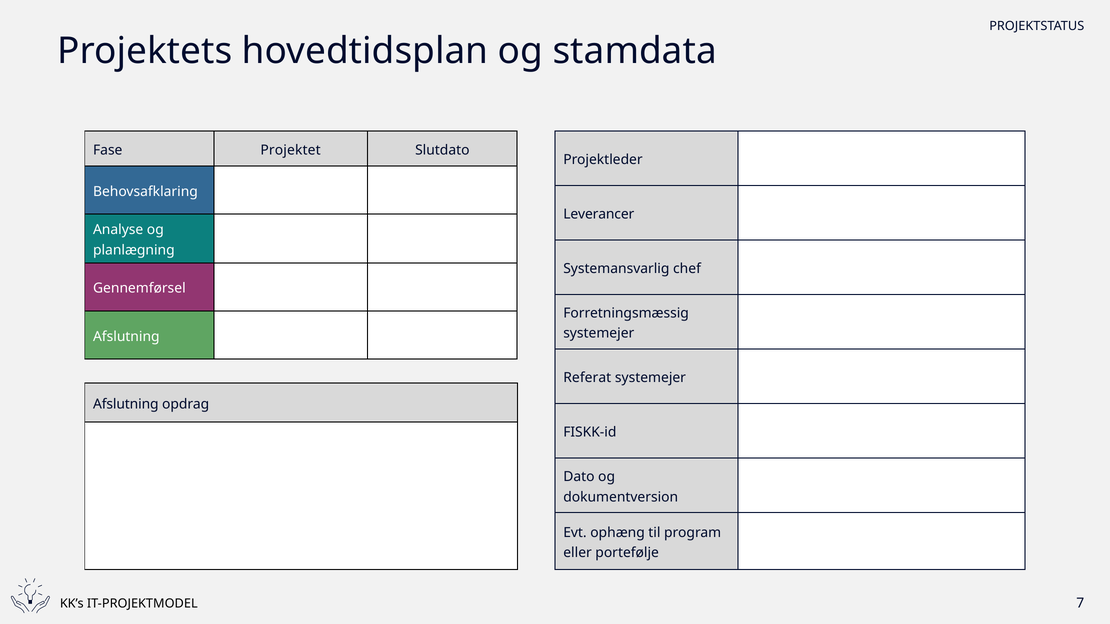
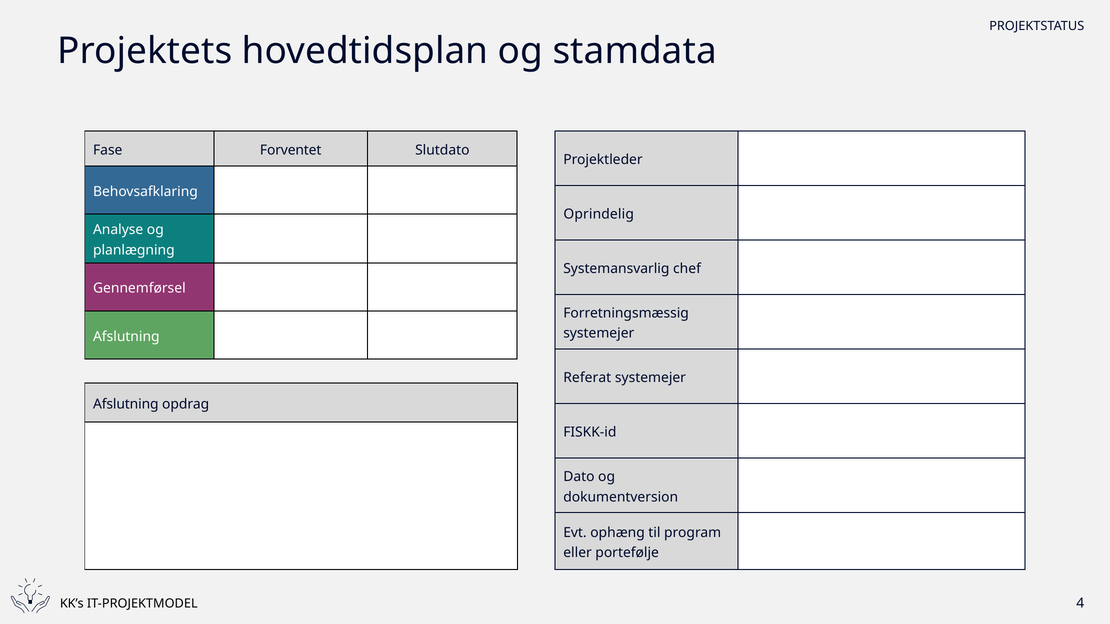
Projektet: Projektet -> Forventet
Leverancer: Leverancer -> Oprindelig
7: 7 -> 4
